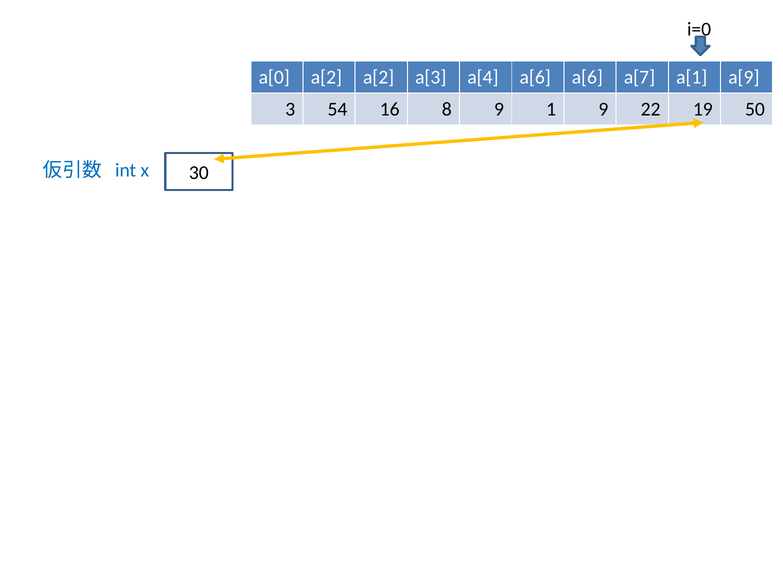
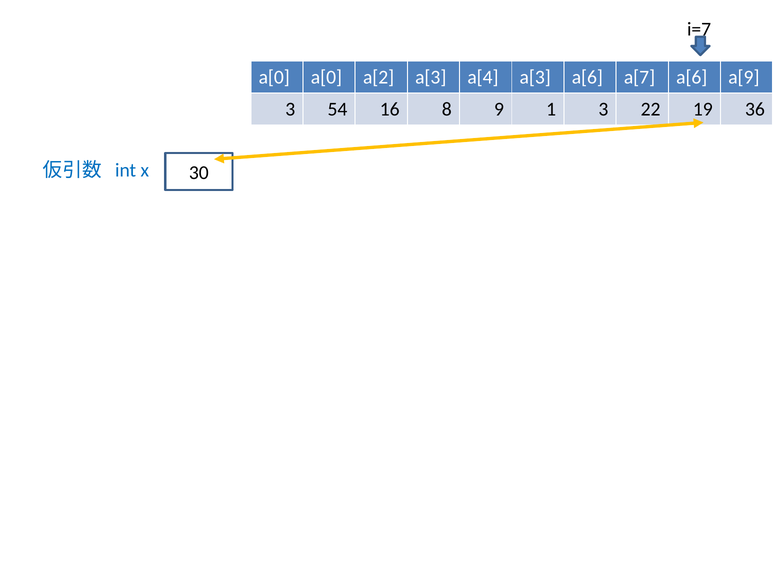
i=0: i=0 -> i=7
a[0 a[2: a[2 -> a[0
a[4 a[6: a[6 -> a[3
a[7 a[1: a[1 -> a[6
1 9: 9 -> 3
50: 50 -> 36
